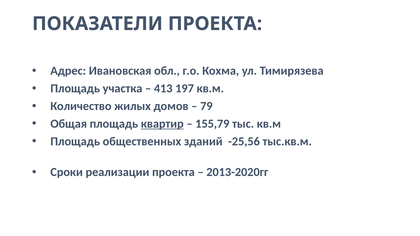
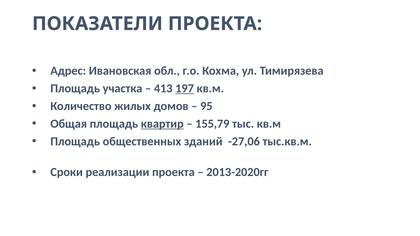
197 underline: none -> present
79: 79 -> 95
-25,56: -25,56 -> -27,06
